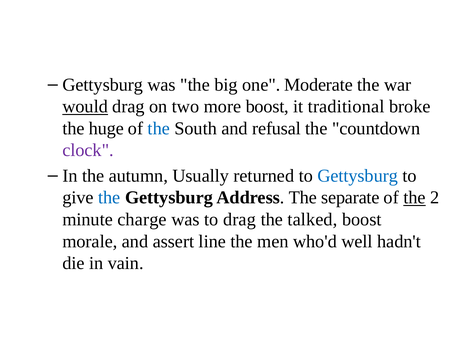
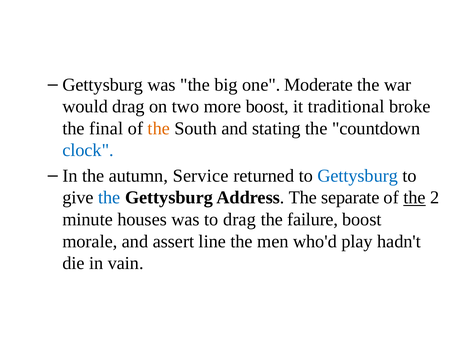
would underline: present -> none
huge: huge -> final
the at (159, 129) colour: blue -> orange
refusal: refusal -> stating
clock colour: purple -> blue
Usually: Usually -> Service
charge: charge -> houses
talked: talked -> failure
well: well -> play
